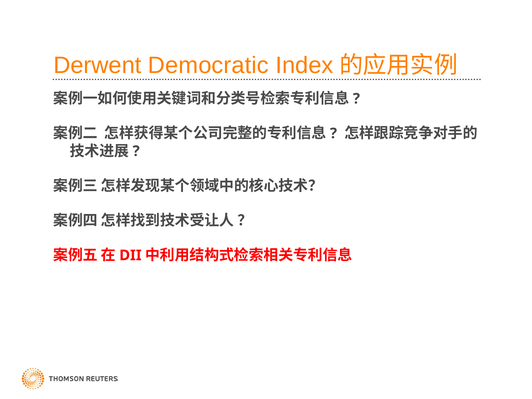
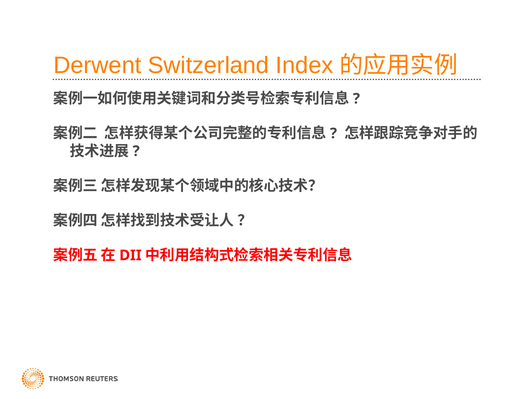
Democratic: Democratic -> Switzerland
